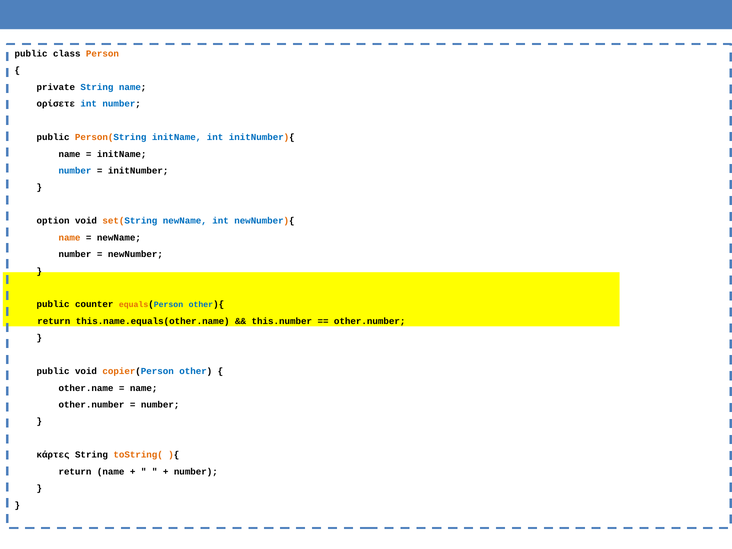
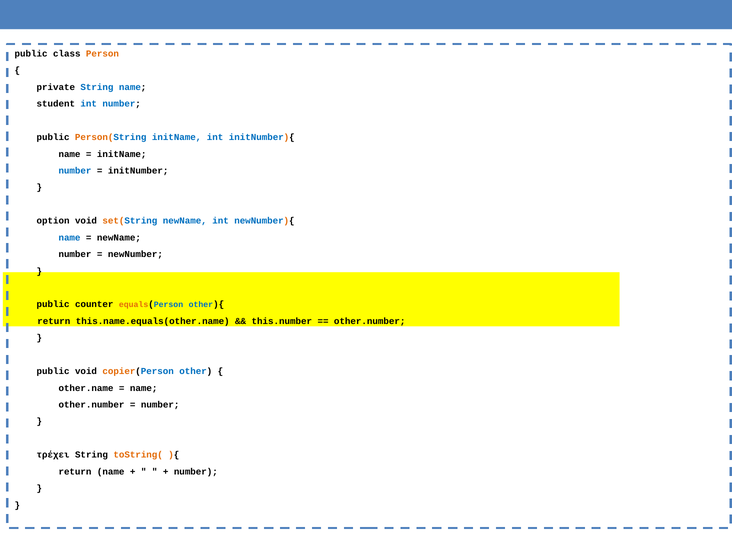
ορίσετε: ορίσετε -> student
name at (69, 238) colour: orange -> blue
κάρτες: κάρτες -> τρέχει
